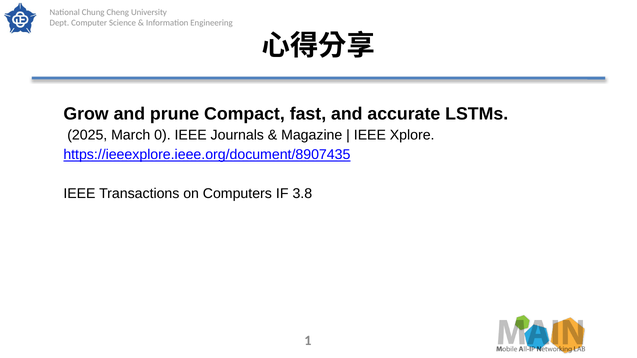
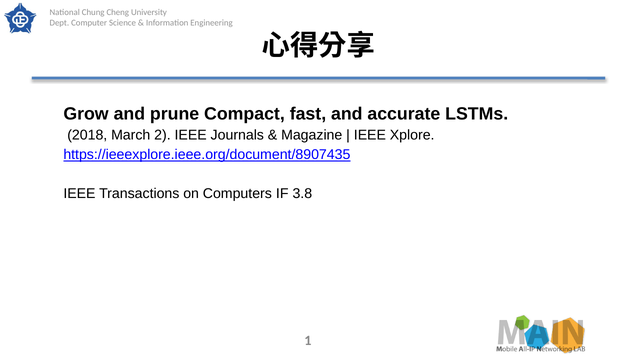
2025: 2025 -> 2018
0: 0 -> 2
